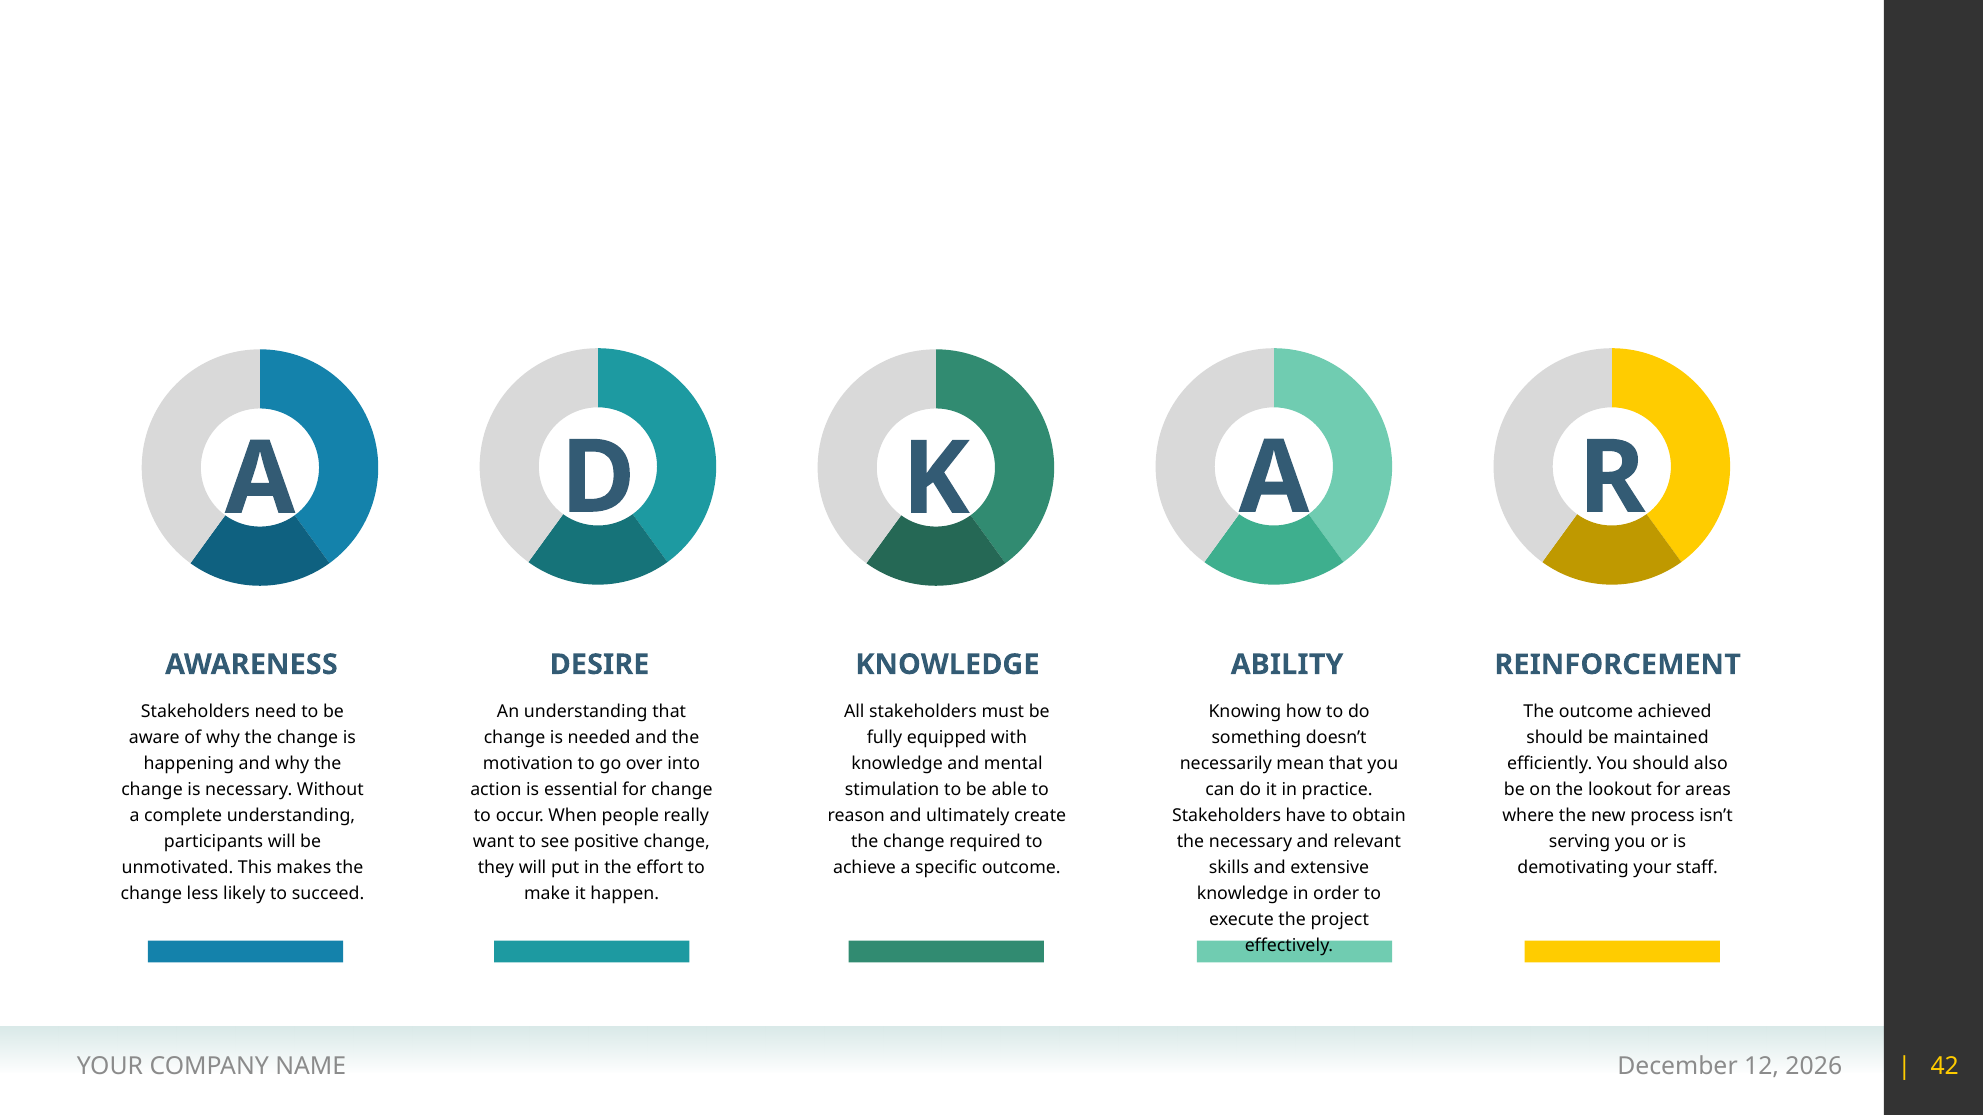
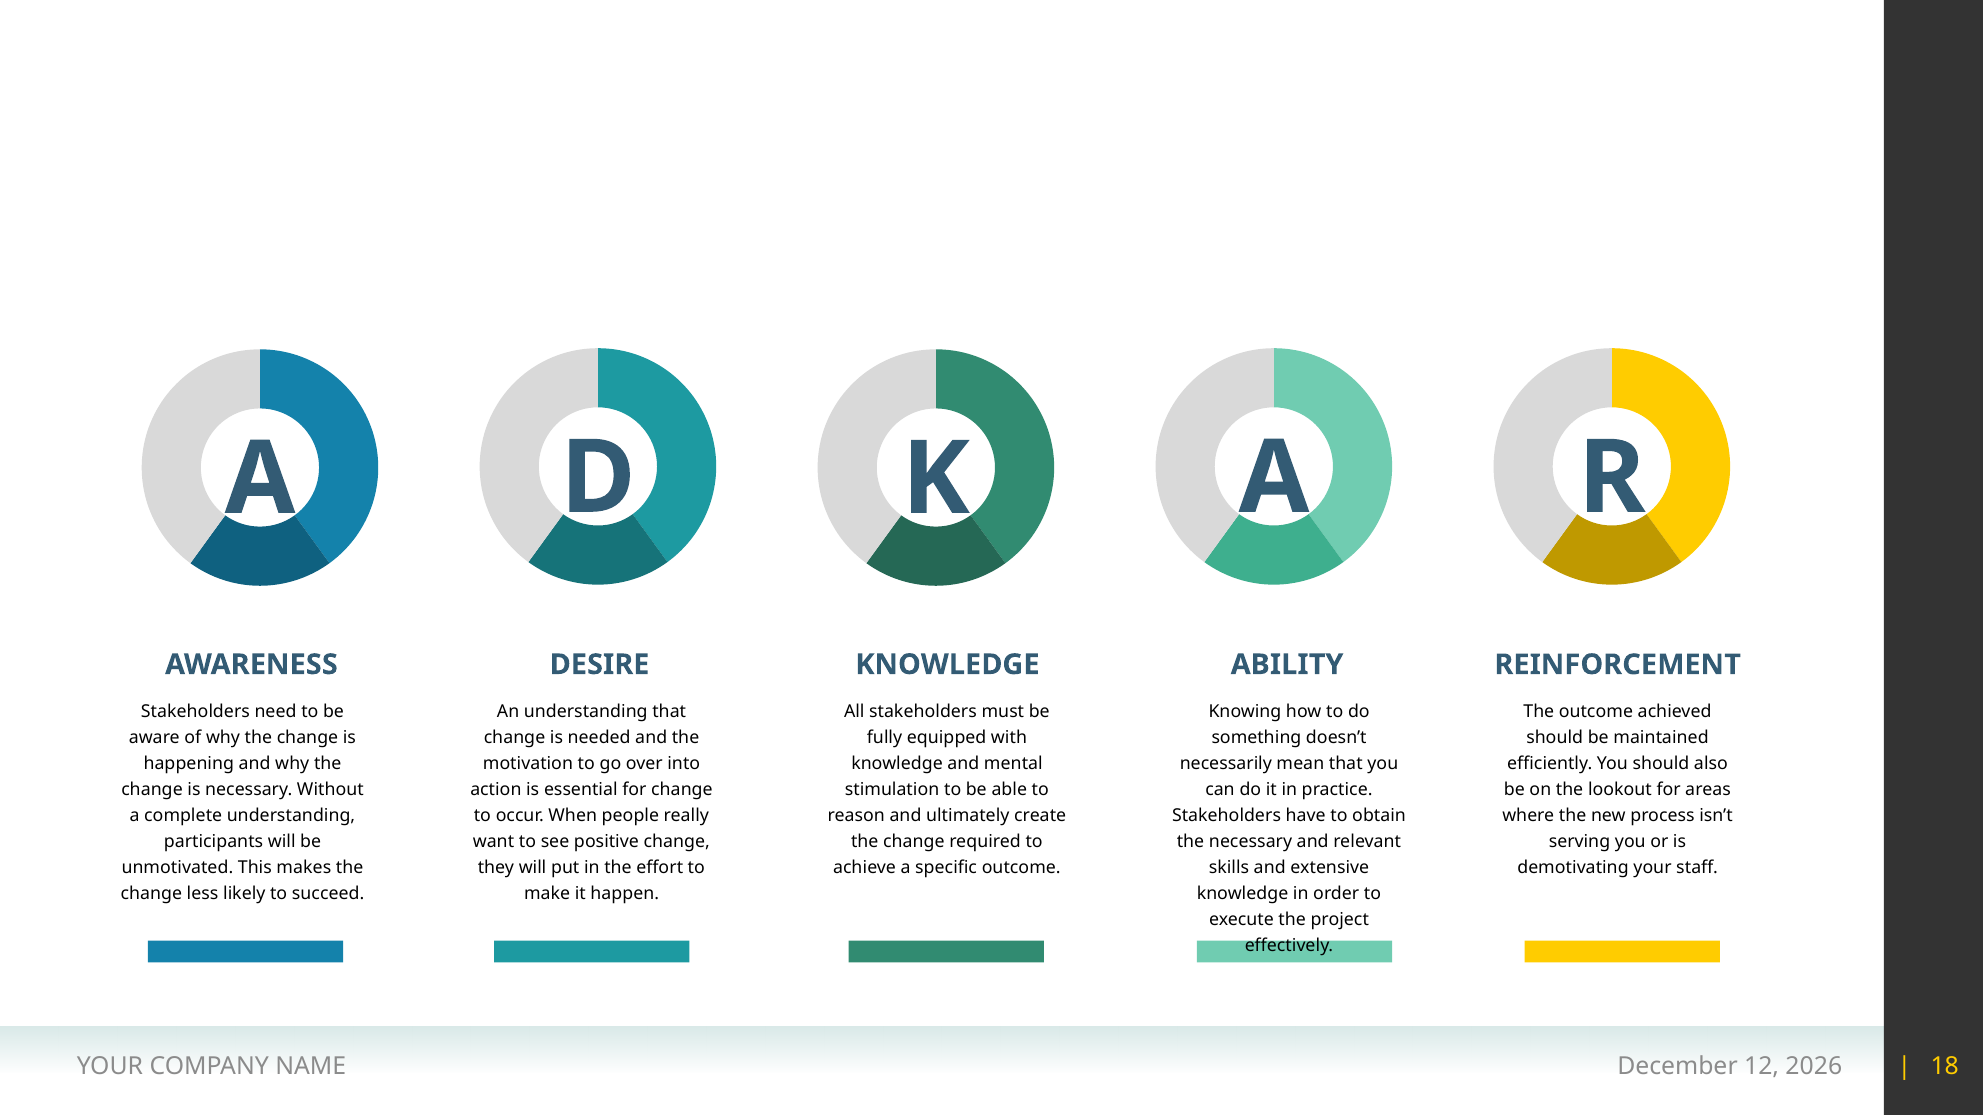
42: 42 -> 18
